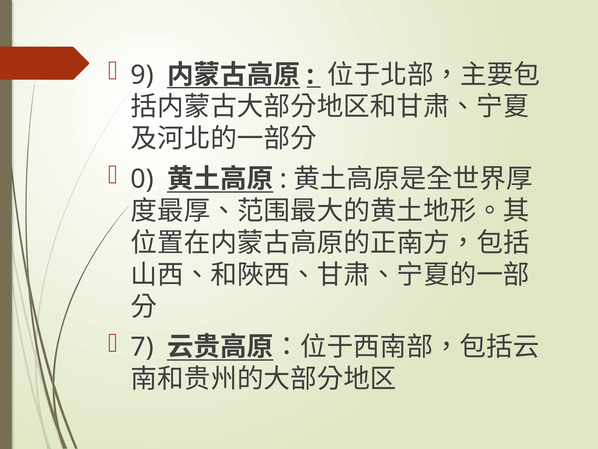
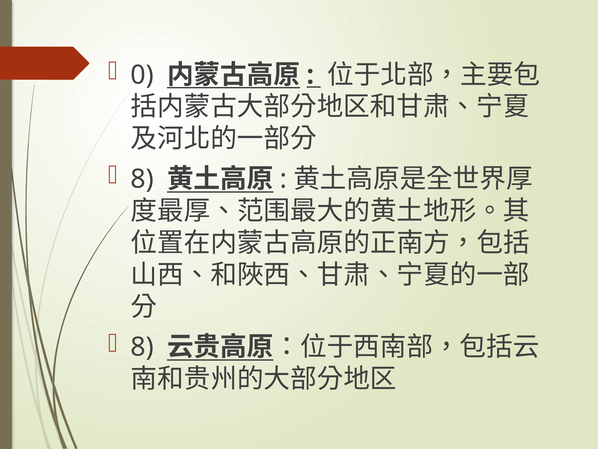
9: 9 -> 0
0 at (142, 179): 0 -> 8
7 at (142, 347): 7 -> 8
